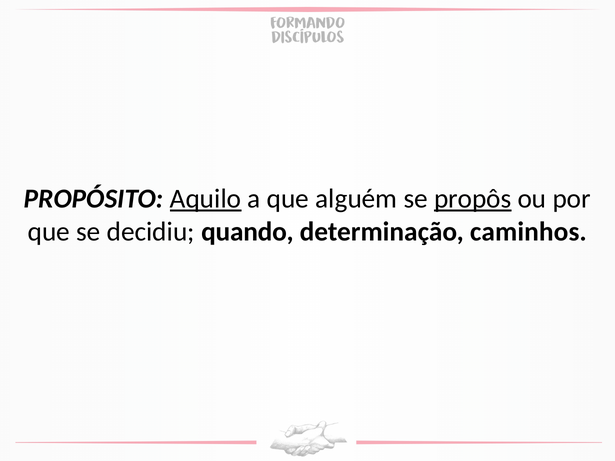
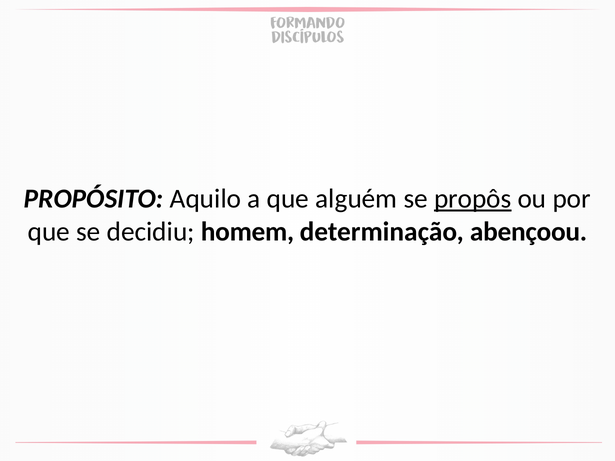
Aquilo underline: present -> none
quando: quando -> homem
caminhos: caminhos -> abençoou
